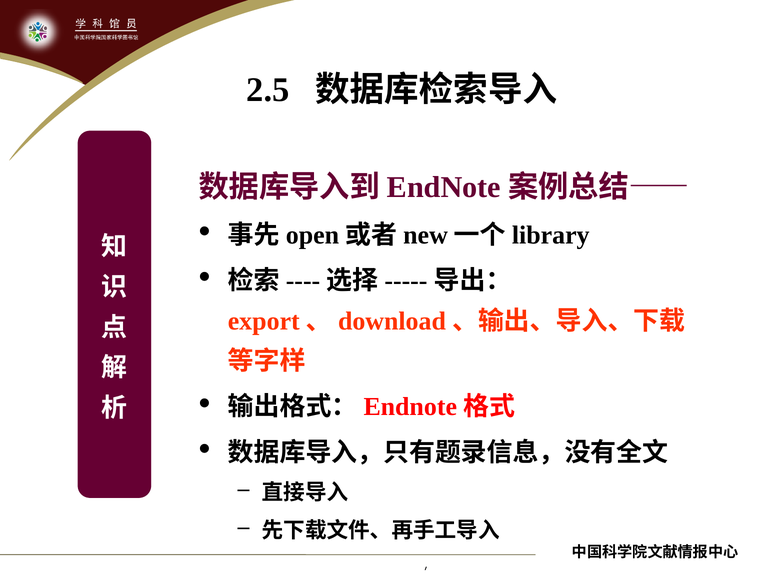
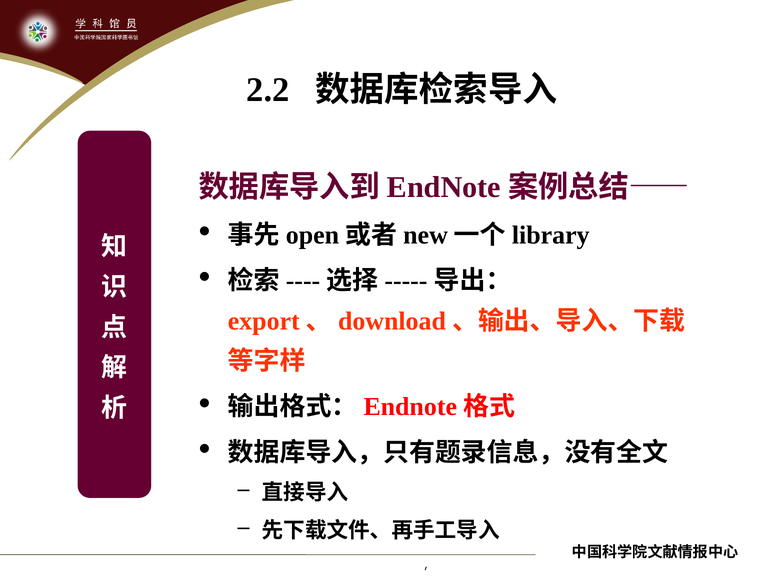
2.5: 2.5 -> 2.2
